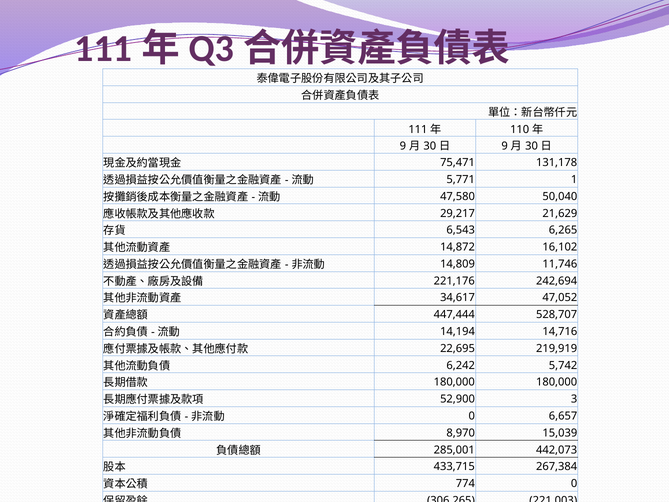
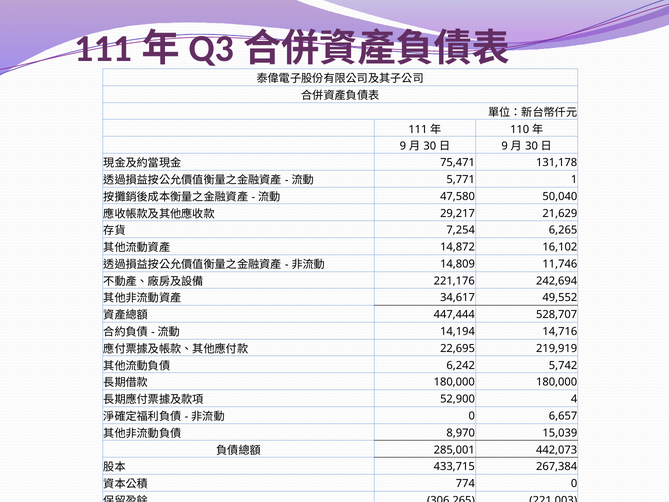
6,543: 6,543 -> 7,254
47,052: 47,052 -> 49,552
3: 3 -> 4
